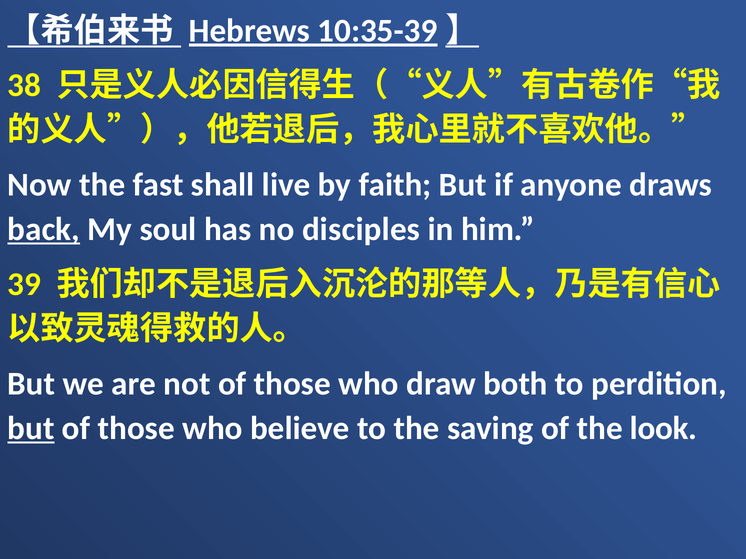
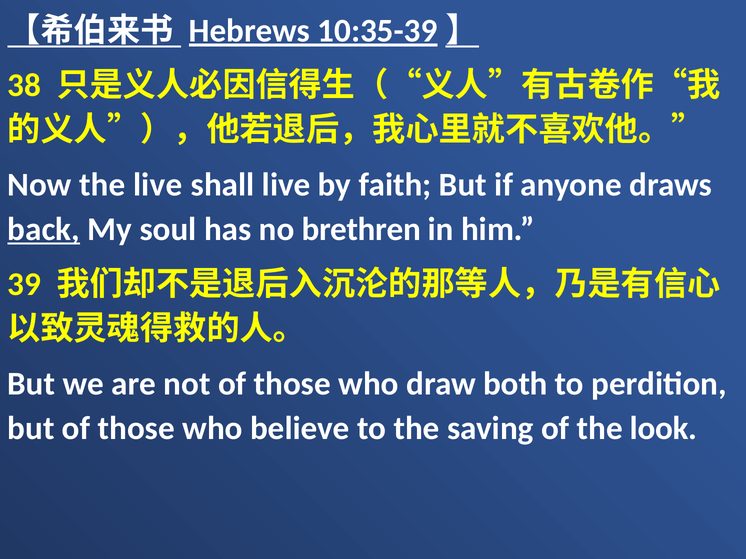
the fast: fast -> live
disciples: disciples -> brethren
but at (31, 429) underline: present -> none
